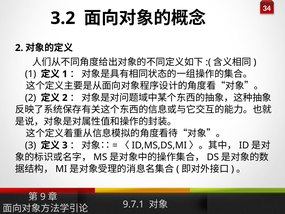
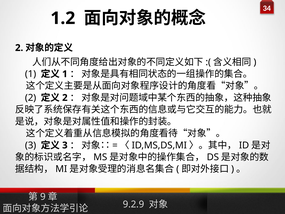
3.2: 3.2 -> 1.2
9.7.1: 9.7.1 -> 9.2.9
